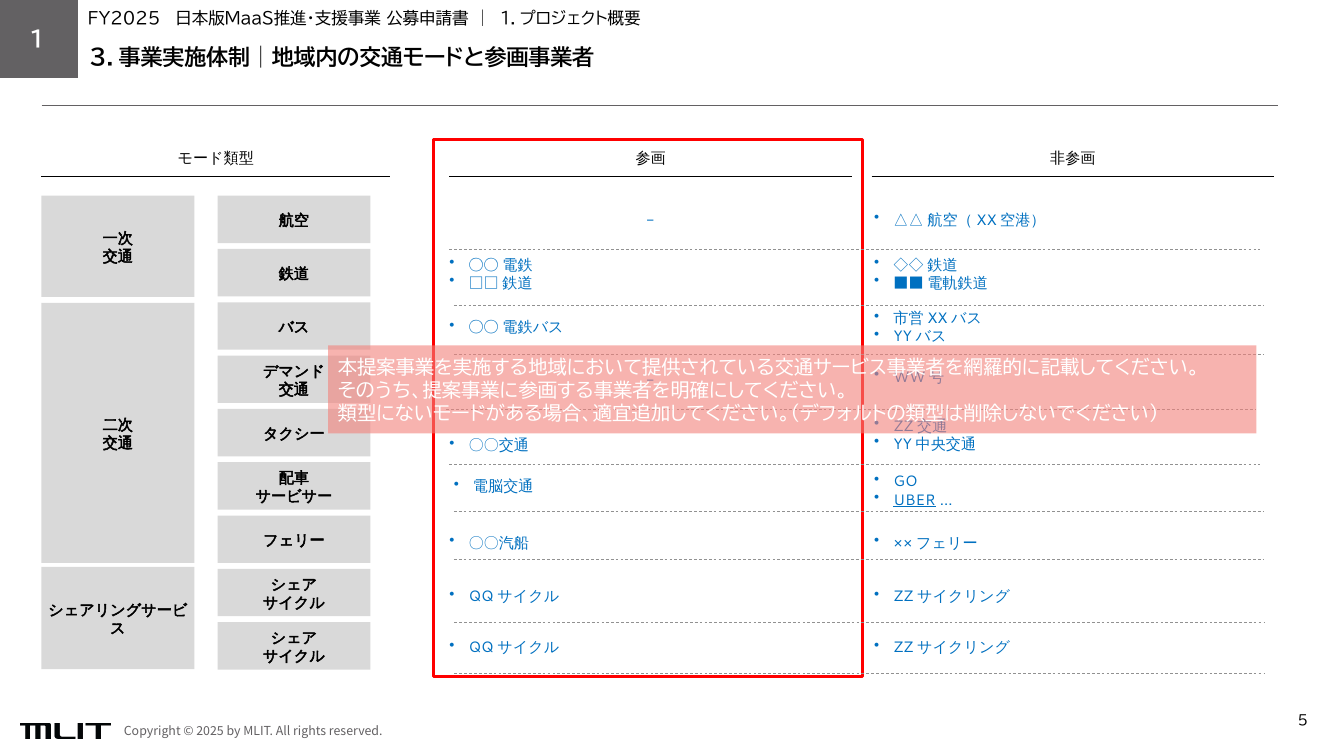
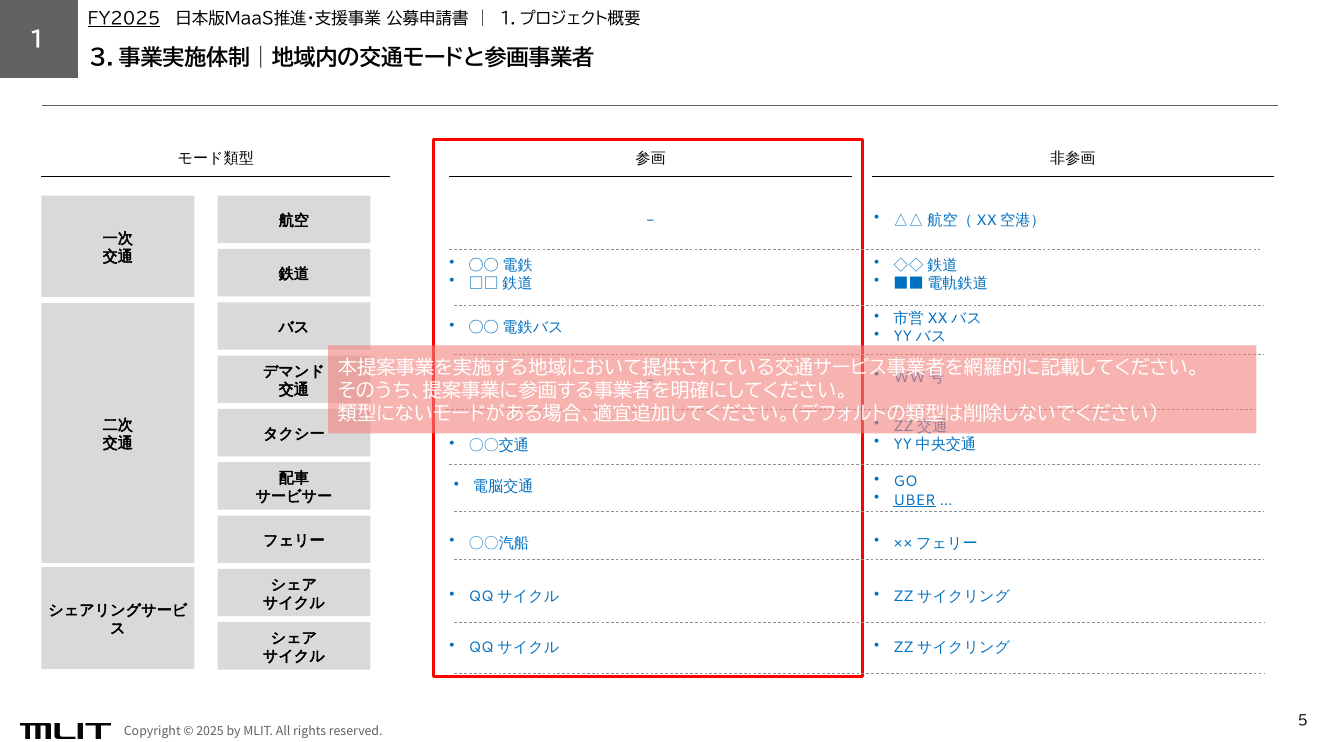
FY2025 underline: none -> present
